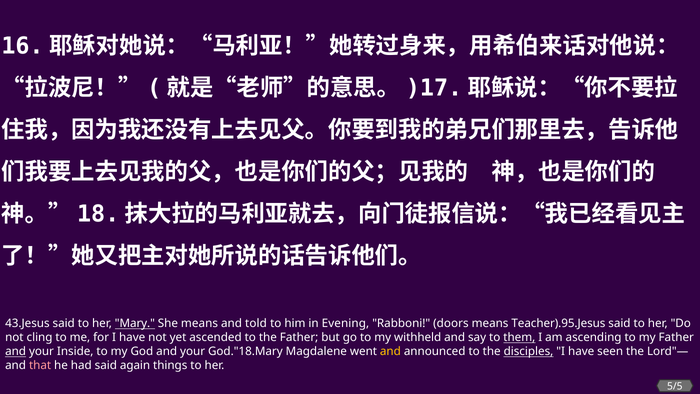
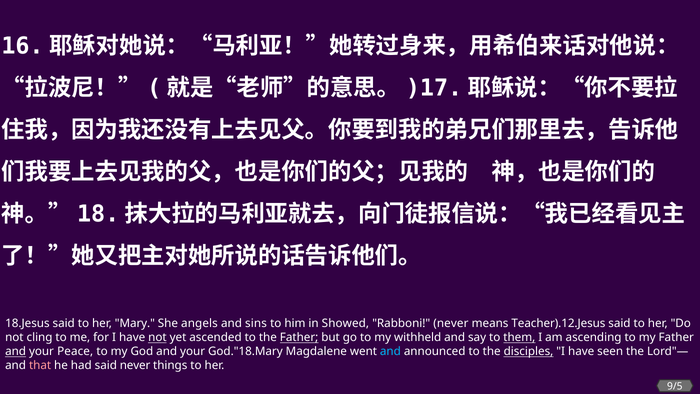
43.Jesus: 43.Jesus -> 18.Jesus
Mary underline: present -> none
She means: means -> angels
told: told -> sins
Evening: Evening -> Showed
Rabboni doors: doors -> never
Teacher).95.Jesus: Teacher).95.Jesus -> Teacher).12.Jesus
not at (157, 337) underline: none -> present
Father at (299, 337) underline: none -> present
Inside: Inside -> Peace
and at (390, 351) colour: yellow -> light blue
said again: again -> never
5/5: 5/5 -> 9/5
